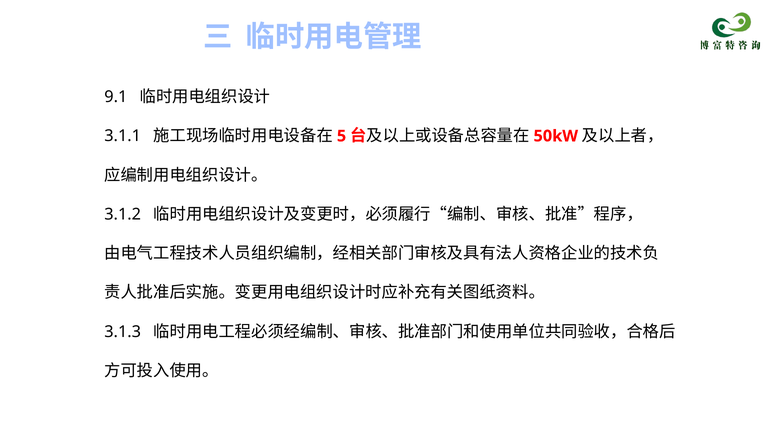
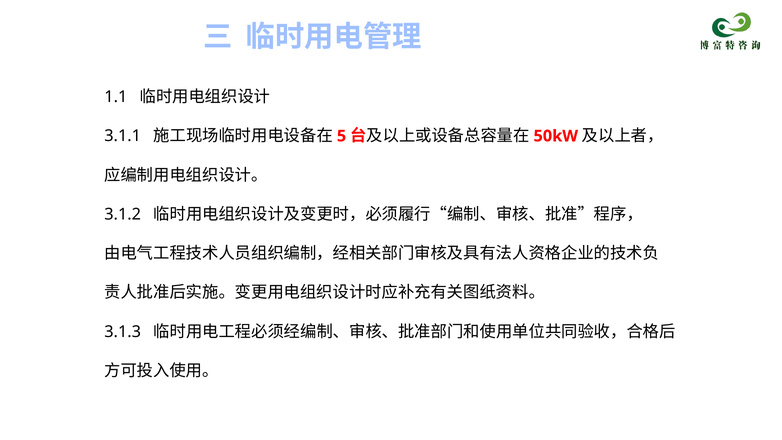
9.1: 9.1 -> 1.1
